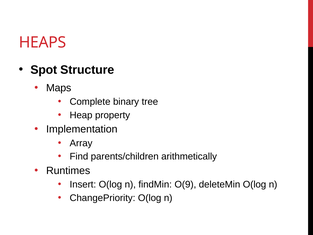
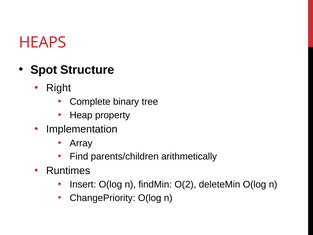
Maps: Maps -> Right
O(9: O(9 -> O(2
